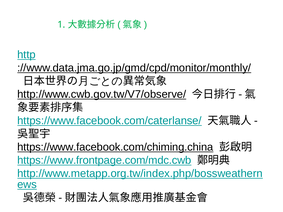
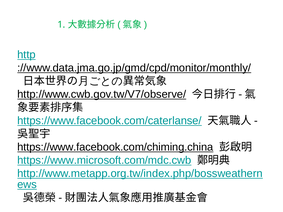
https://www.frontpage.com/mdc.cwb: https://www.frontpage.com/mdc.cwb -> https://www.microsoft.com/mdc.cwb
